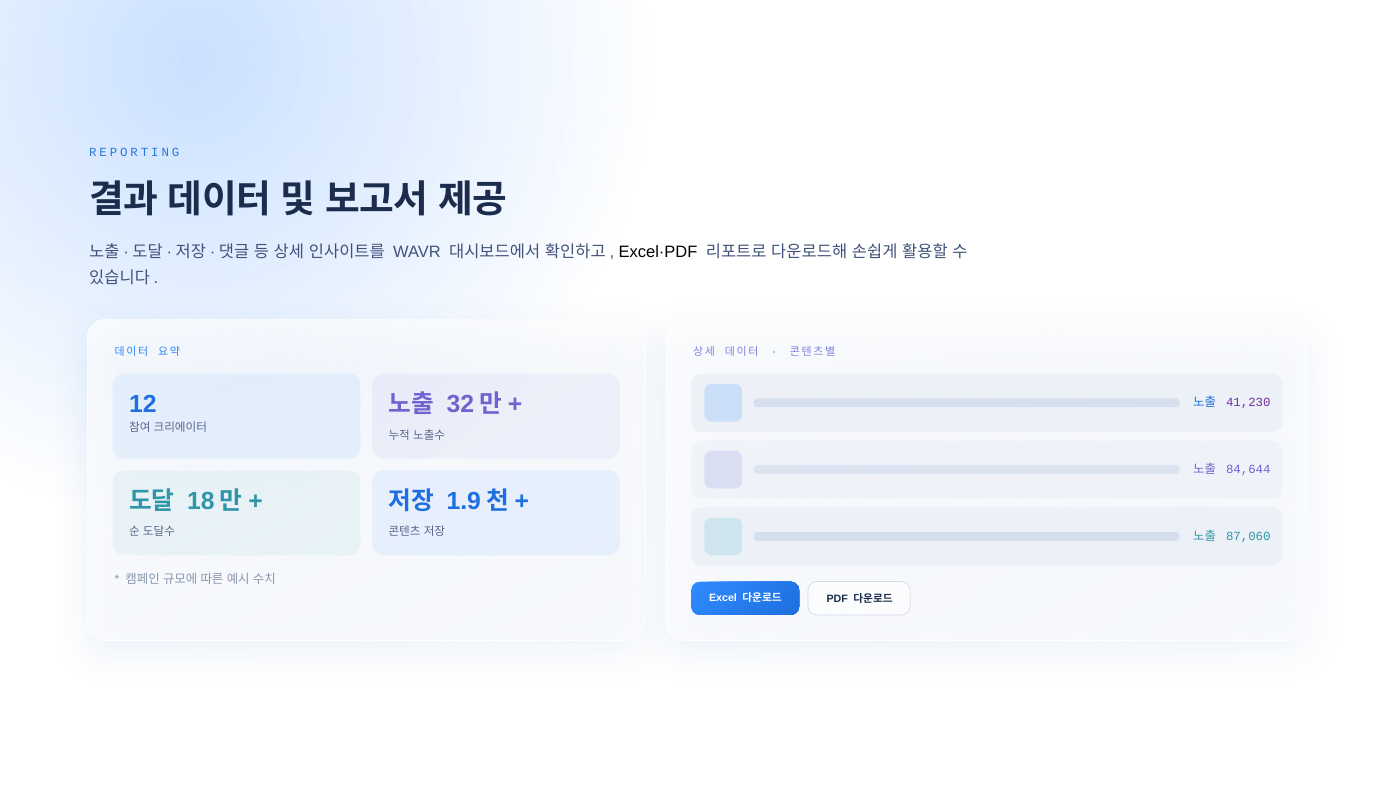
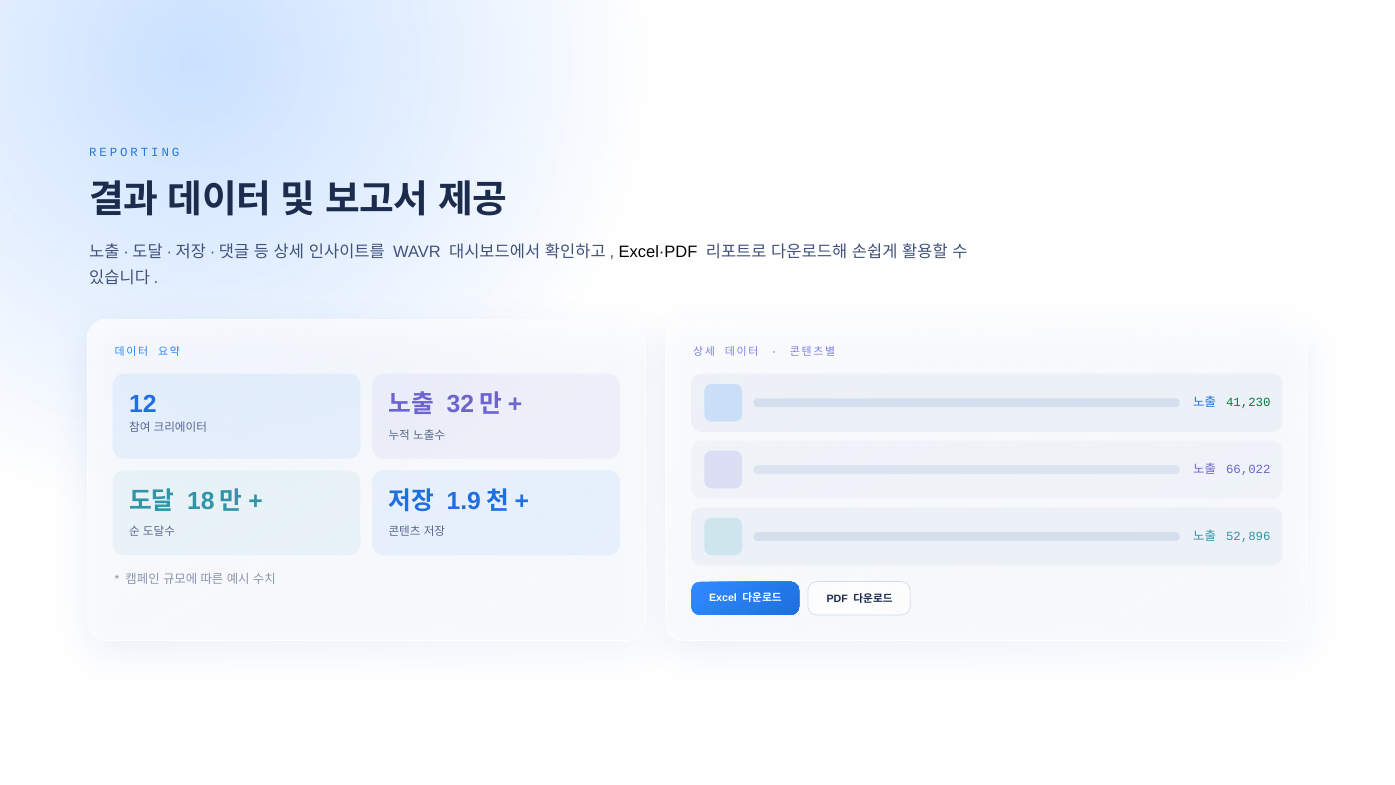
41,230 colour: purple -> green
84,644: 84,644 -> 66,022
87,060: 87,060 -> 52,896
